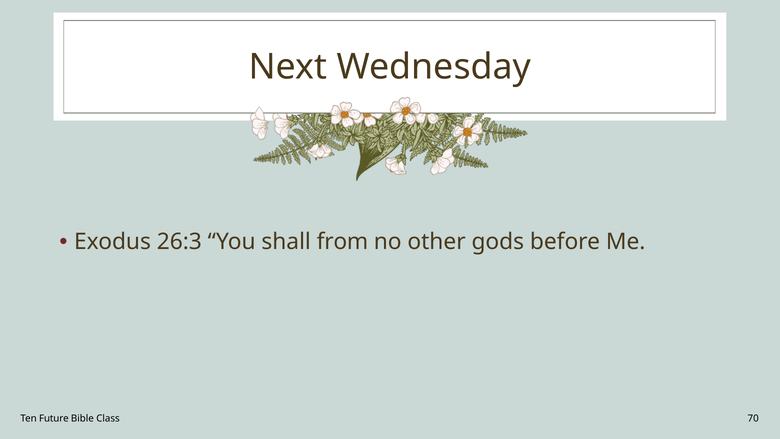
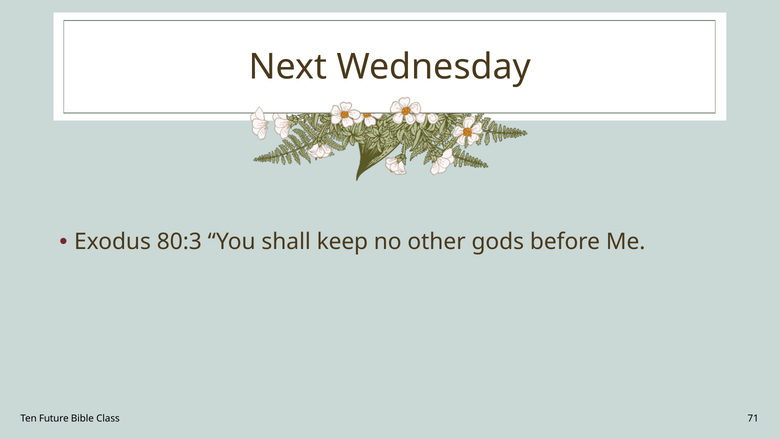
26:3: 26:3 -> 80:3
from: from -> keep
70: 70 -> 71
